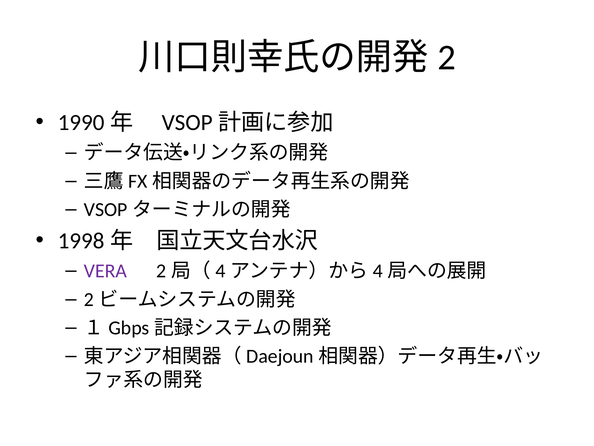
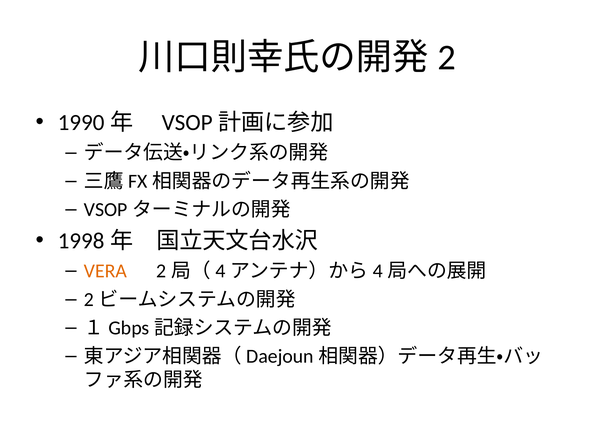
VERA colour: purple -> orange
